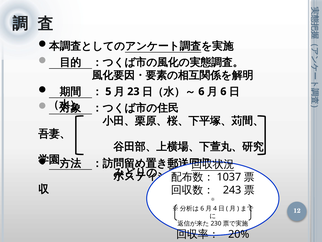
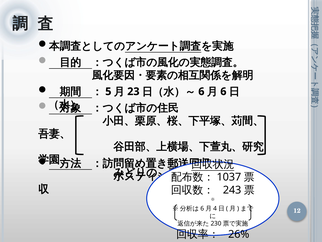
20%: 20% -> 26%
